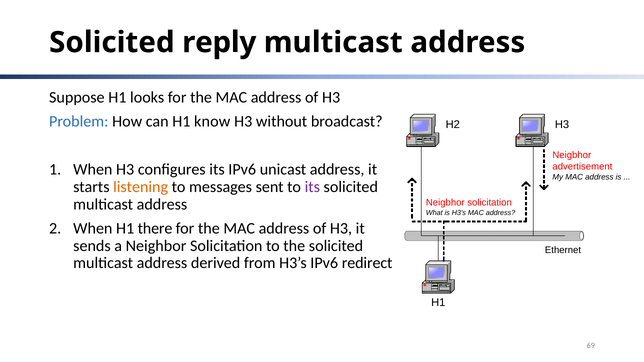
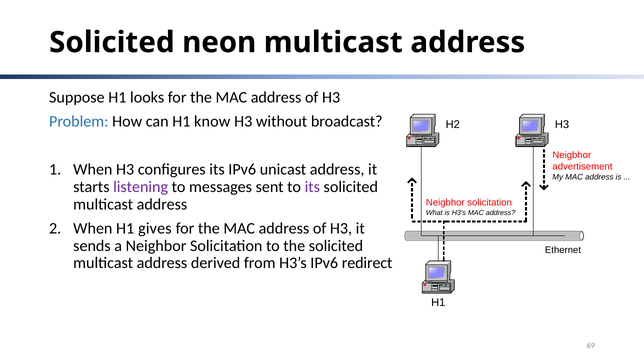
reply: reply -> neon
listening colour: orange -> purple
there: there -> gives
